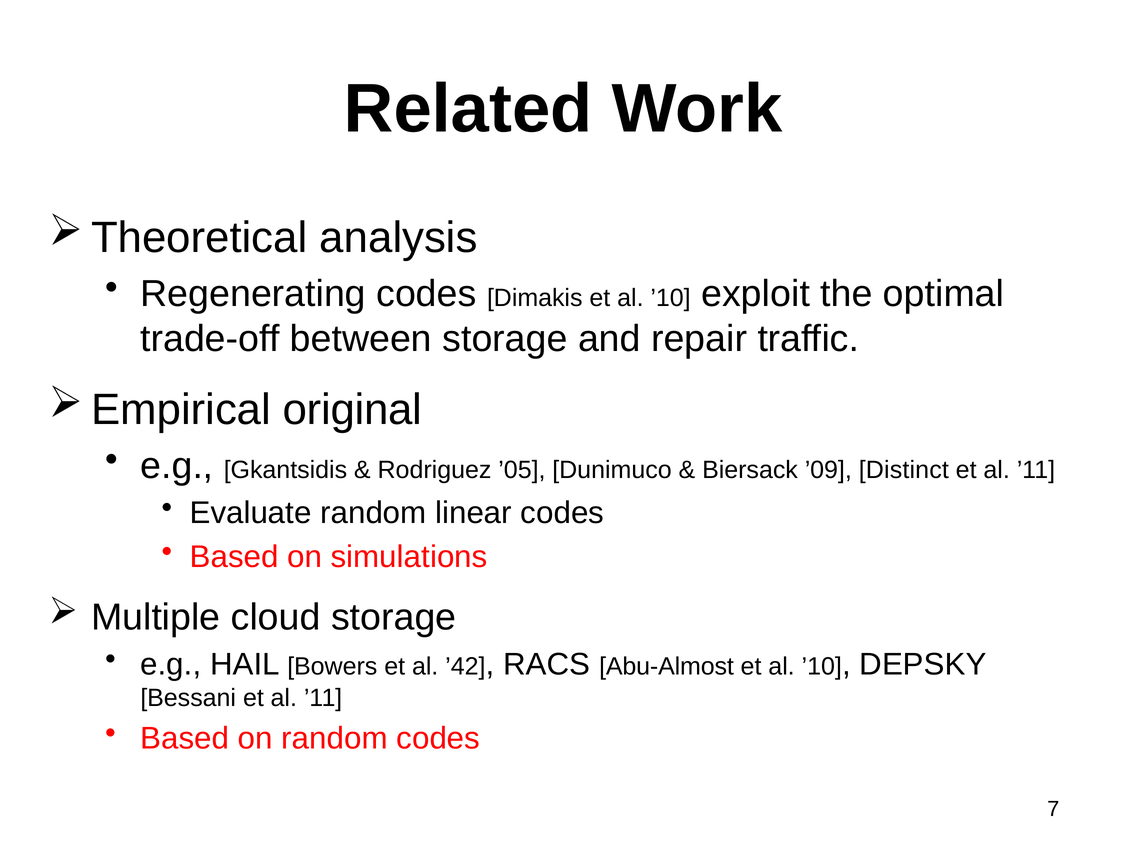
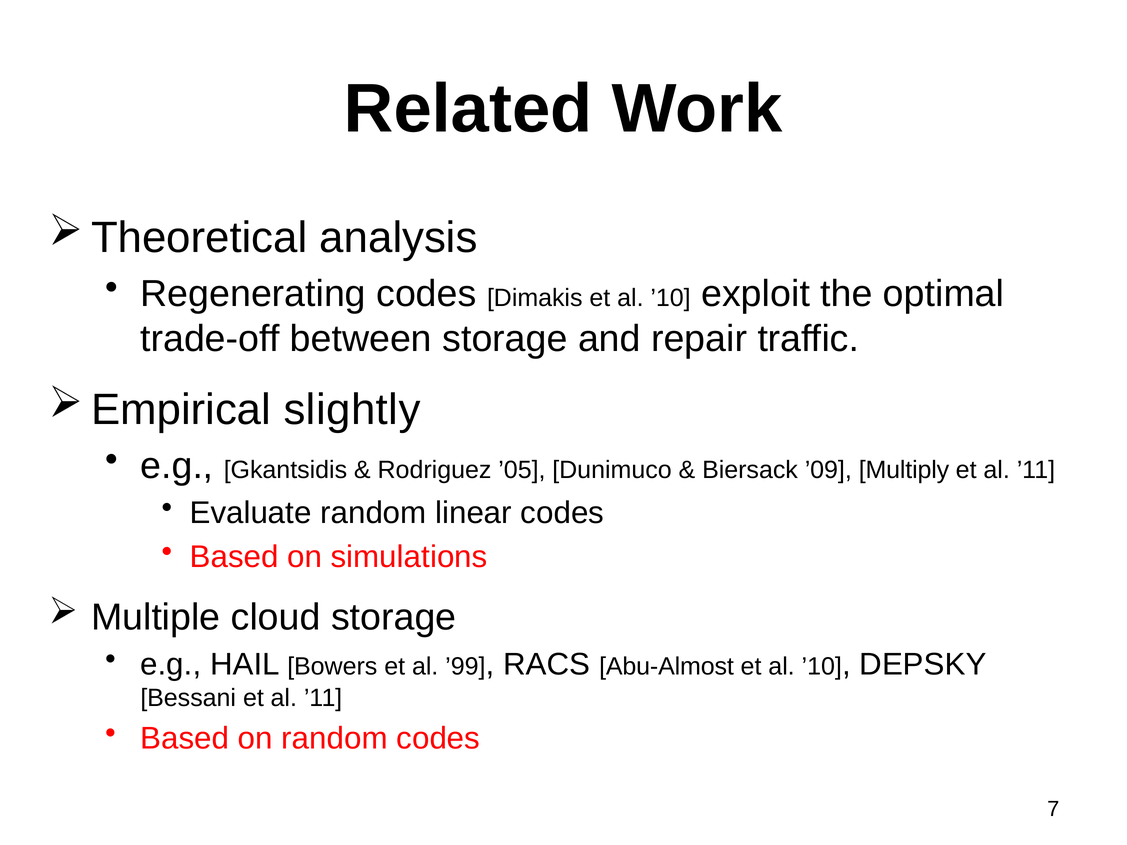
original: original -> slightly
Distinct: Distinct -> Multiply
’42: ’42 -> ’99
